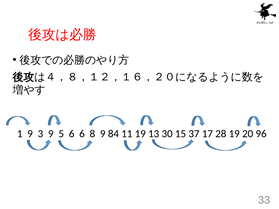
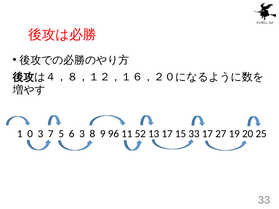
1 9: 9 -> 0
3 9: 9 -> 7
6 6: 6 -> 3
84: 84 -> 96
11 19: 19 -> 52
13 30: 30 -> 17
15 37: 37 -> 33
28: 28 -> 27
96: 96 -> 25
